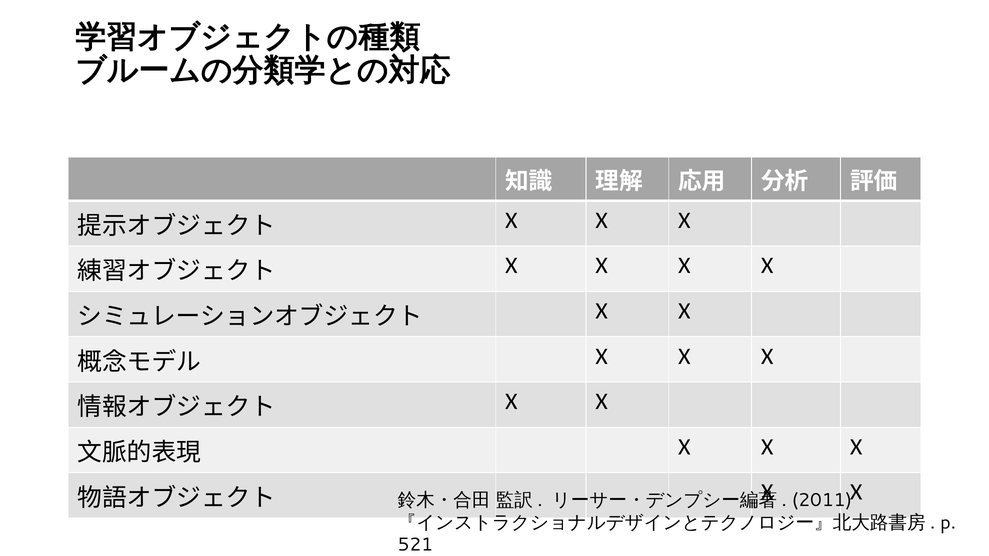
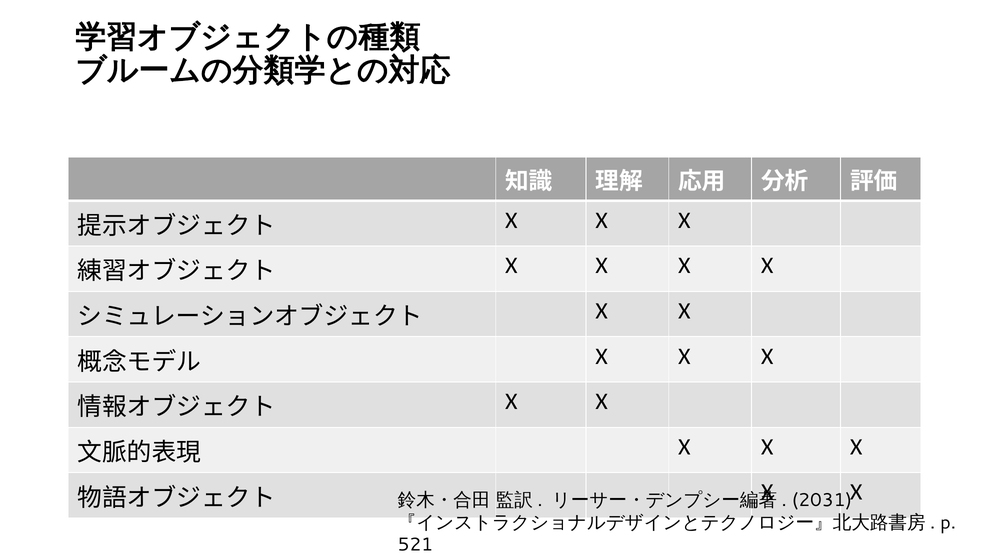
2011: 2011 -> 2031
